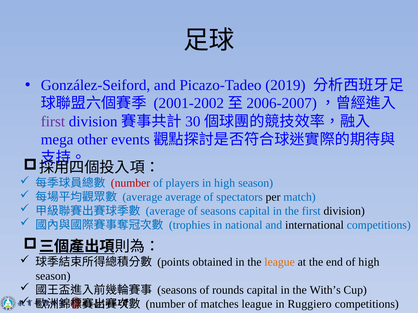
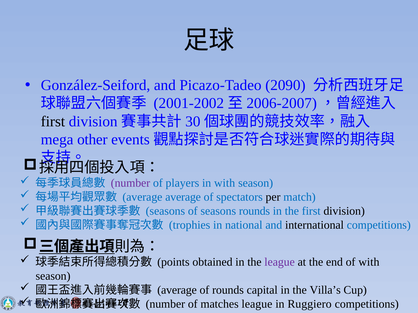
2019: 2019 -> 2090
first at (53, 122) colour: purple -> black
number at (130, 183) colour: red -> purple
in high: high -> with
average at (165, 211): average -> seasons
seasons capital: capital -> rounds
league at (280, 263) colour: orange -> purple
of high: high -> with
seasons at (177, 290): seasons -> average
With’s: With’s -> Villa’s
